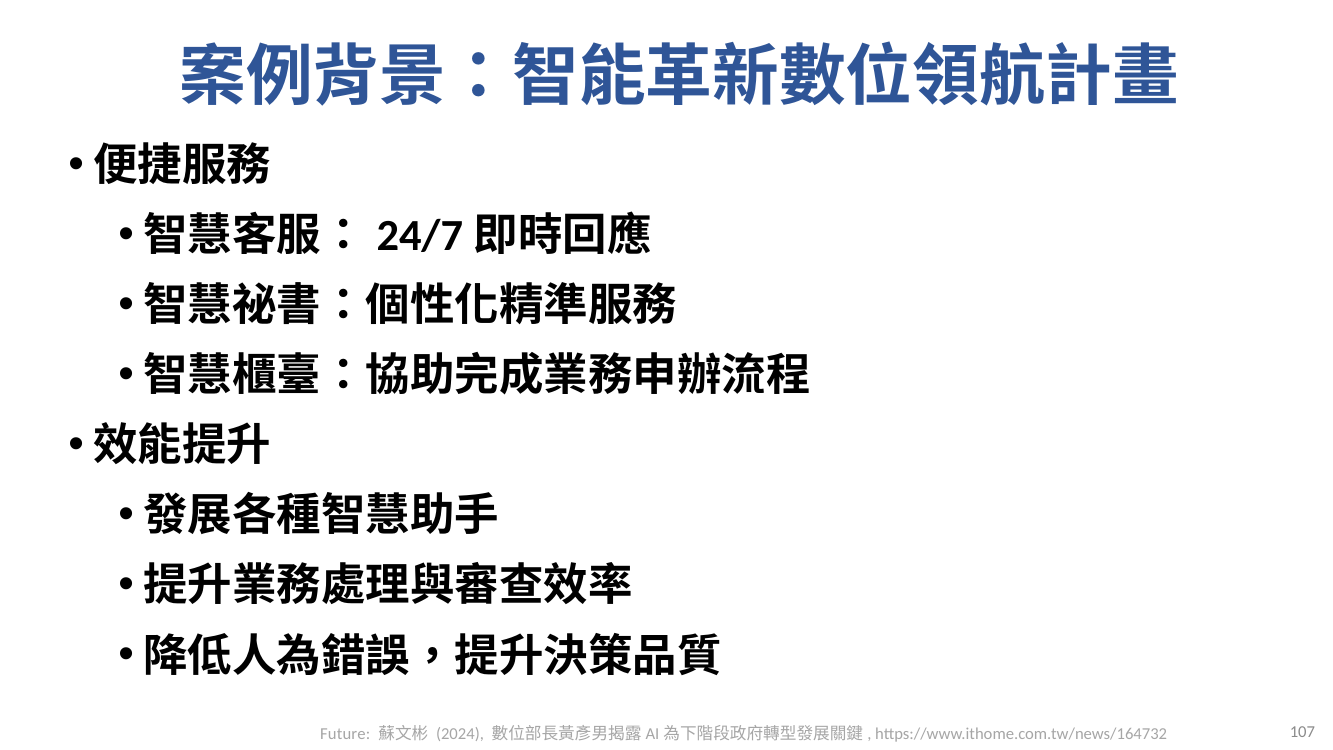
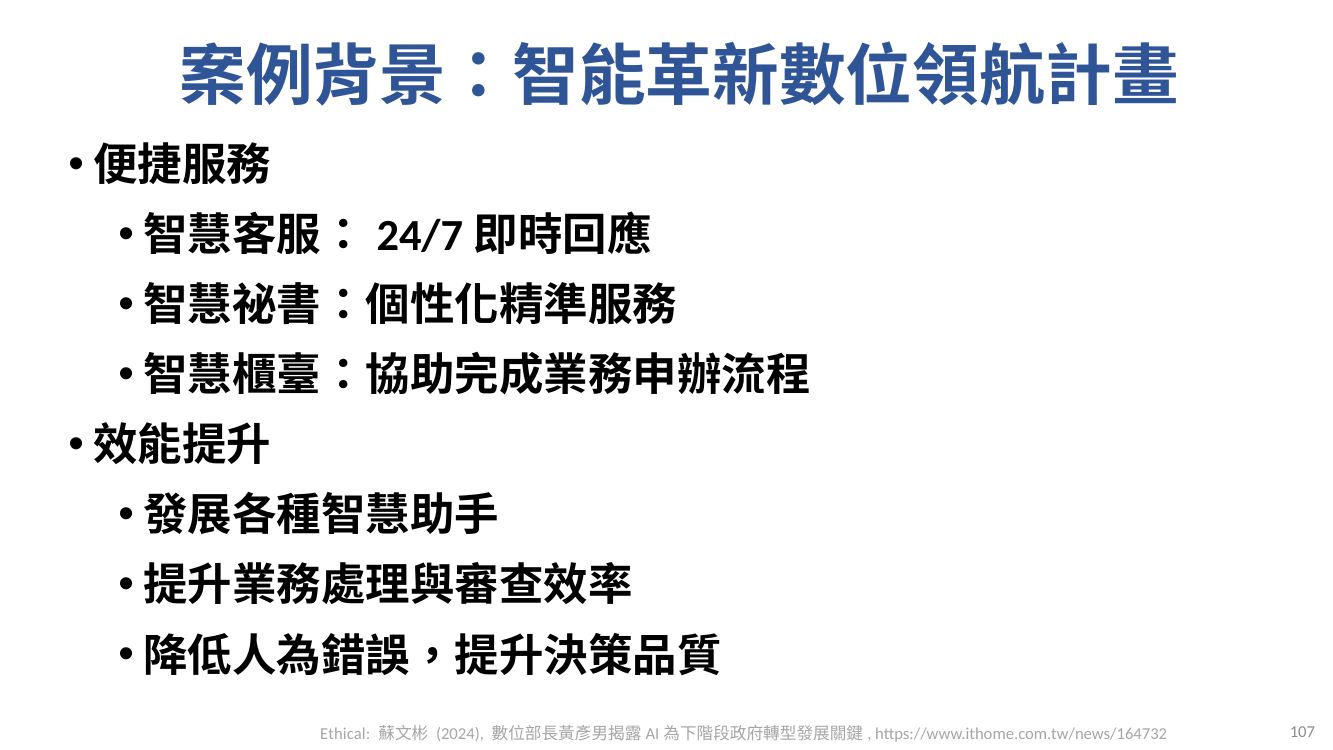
Future: Future -> Ethical
